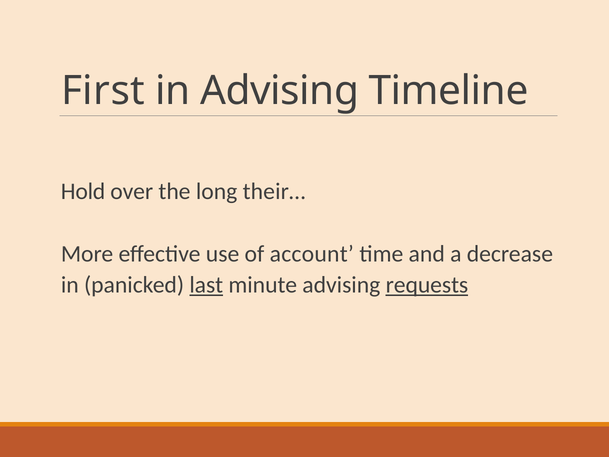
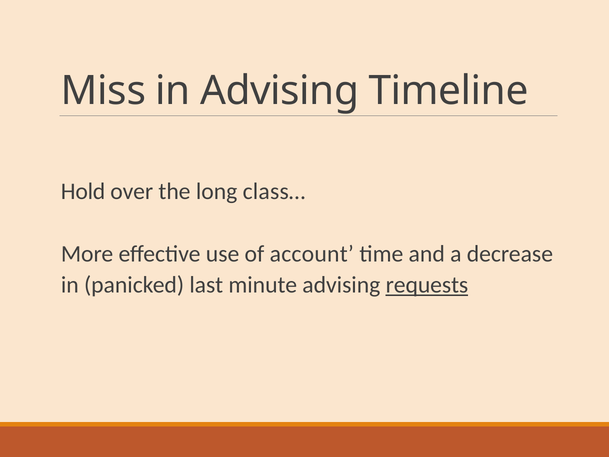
First: First -> Miss
their…: their… -> class…
last underline: present -> none
